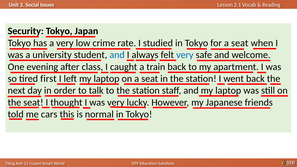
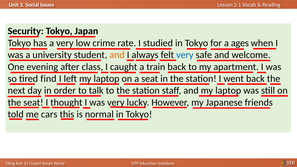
seat at (240, 43): seat -> ages
and at (117, 55) colour: blue -> orange
first: first -> find
